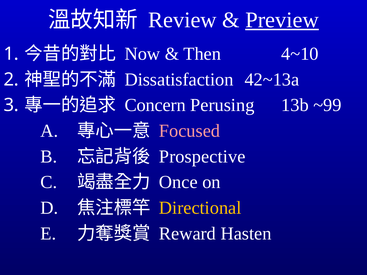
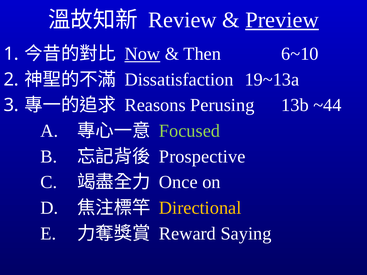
Now underline: none -> present
4~10: 4~10 -> 6~10
42~13a: 42~13a -> 19~13a
Concern: Concern -> Reasons
~99: ~99 -> ~44
Focused colour: pink -> light green
Hasten: Hasten -> Saying
